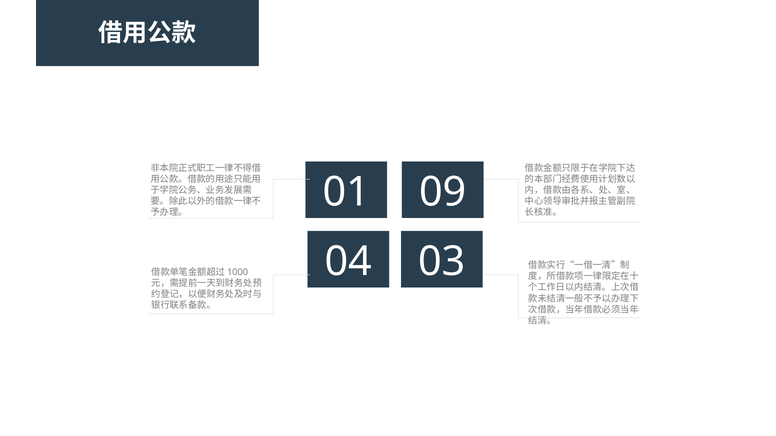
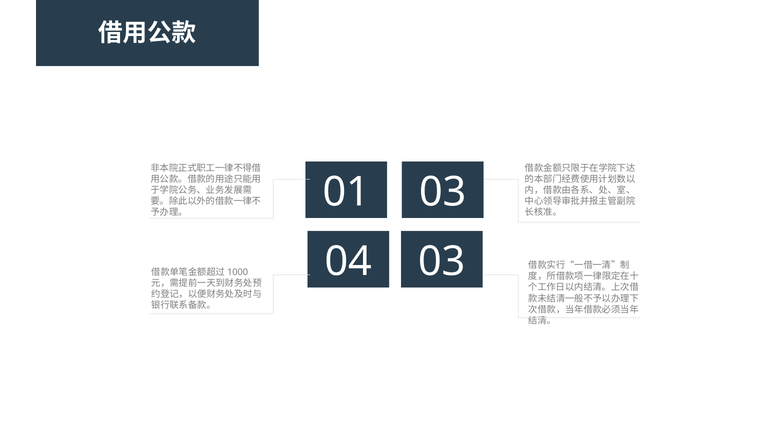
01 09: 09 -> 03
